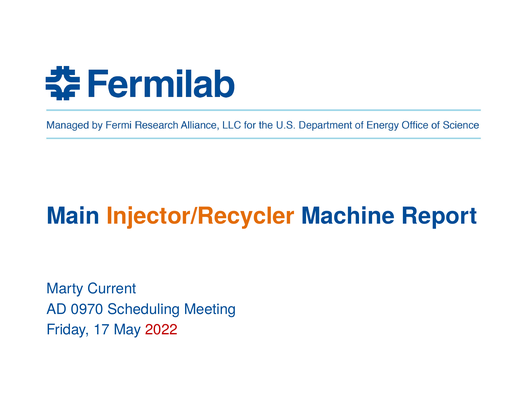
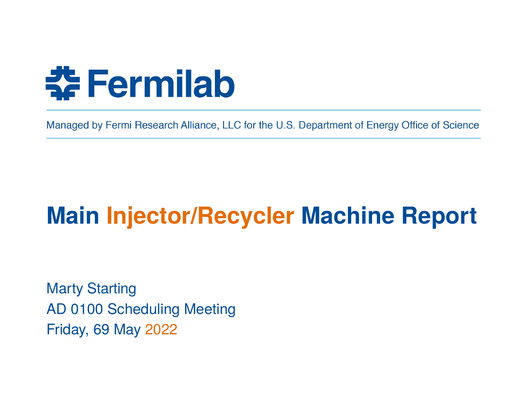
Current: Current -> Starting
0970: 0970 -> 0100
17: 17 -> 69
2022 colour: red -> orange
